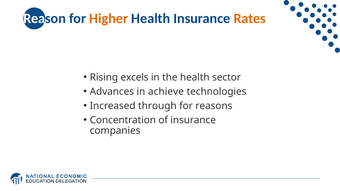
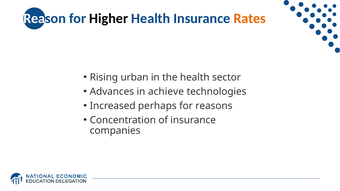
Higher colour: orange -> black
excels: excels -> urban
through: through -> perhaps
